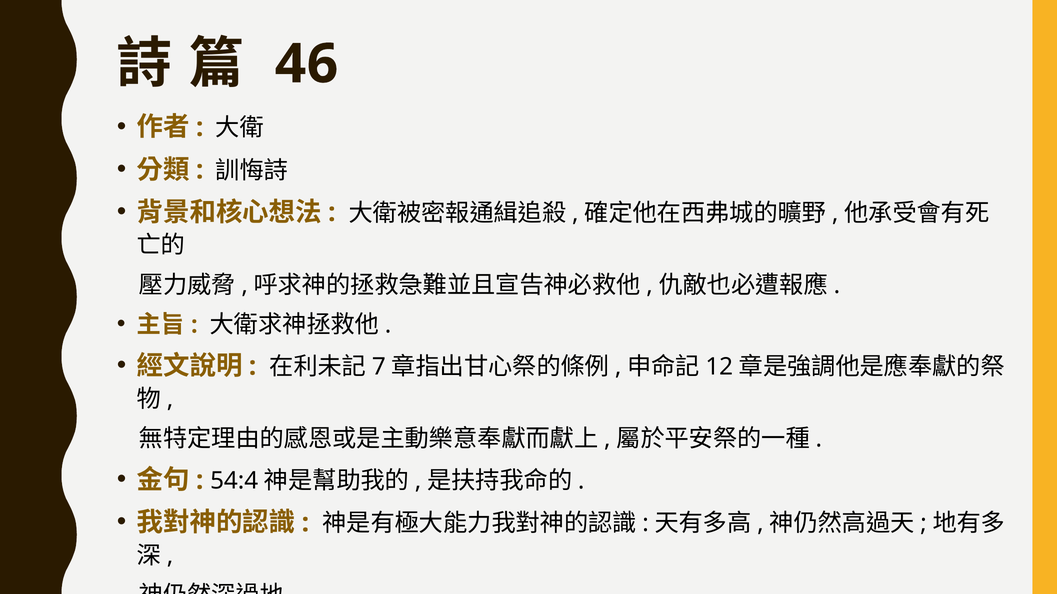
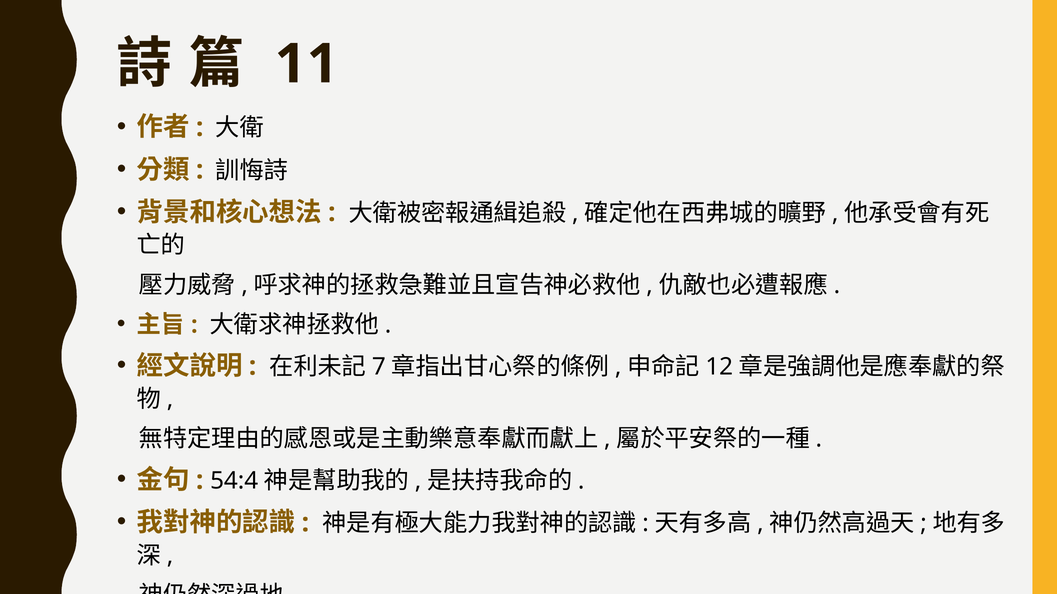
46: 46 -> 11
